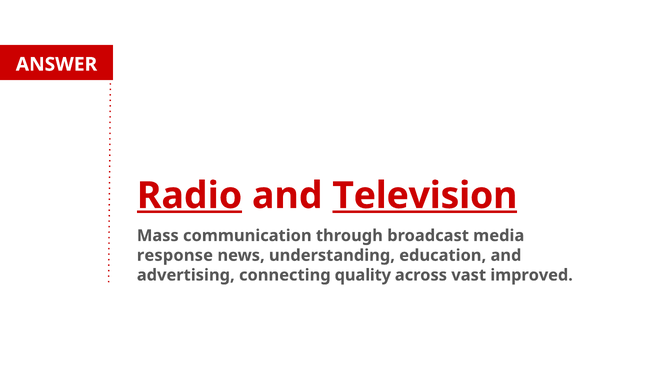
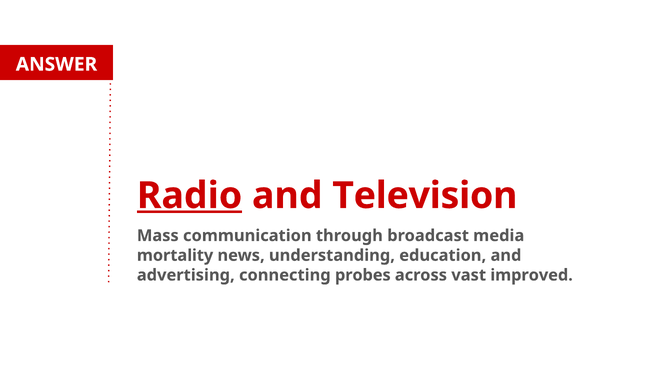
Television underline: present -> none
response: response -> mortality
quality: quality -> probes
